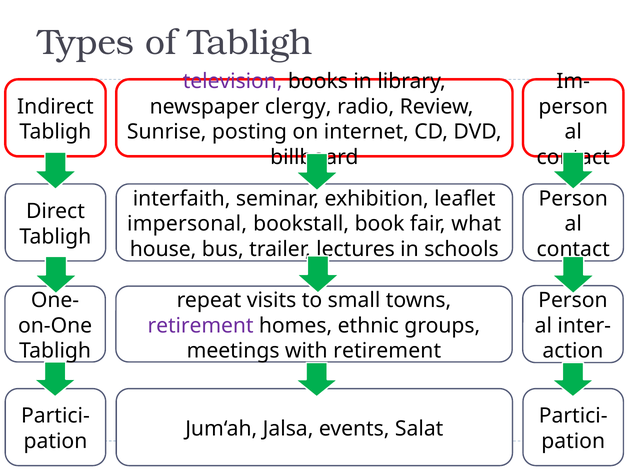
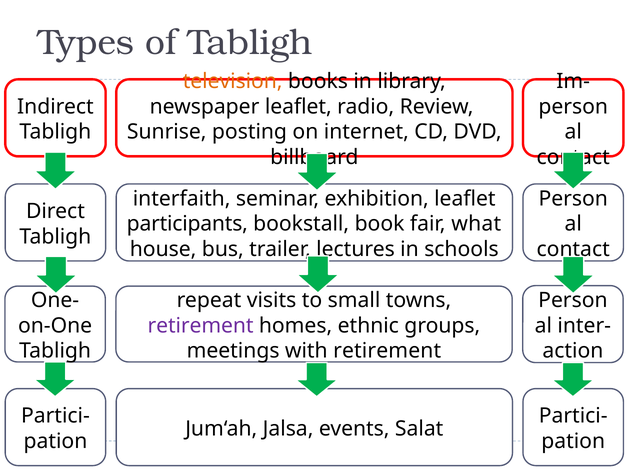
television colour: purple -> orange
newspaper clergy: clergy -> leaflet
impersonal: impersonal -> participants
